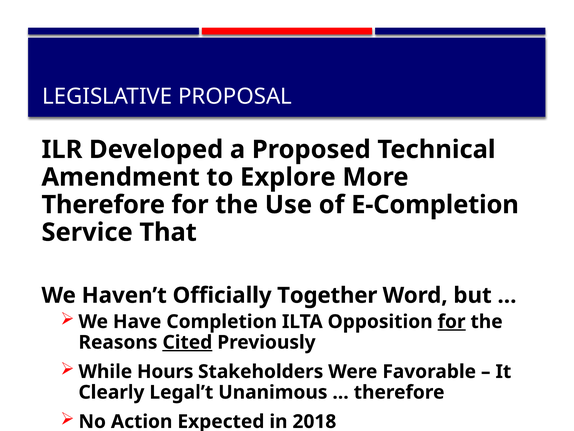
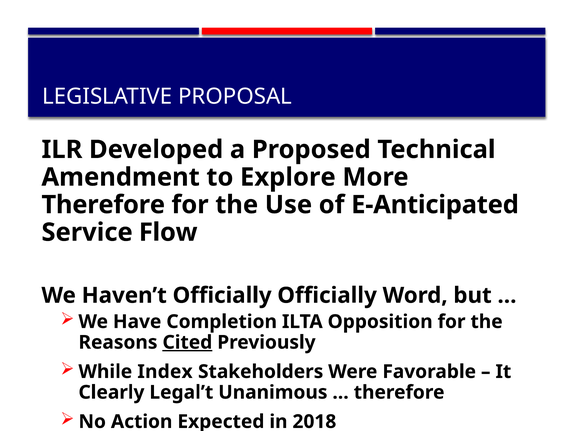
E-Completion: E-Completion -> E-Anticipated
That: That -> Flow
Officially Together: Together -> Officially
for at (452, 321) underline: present -> none
Hours: Hours -> Index
